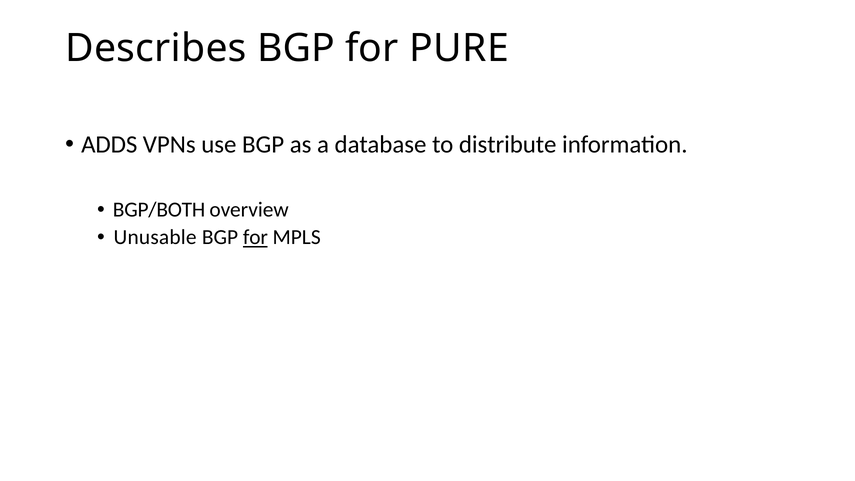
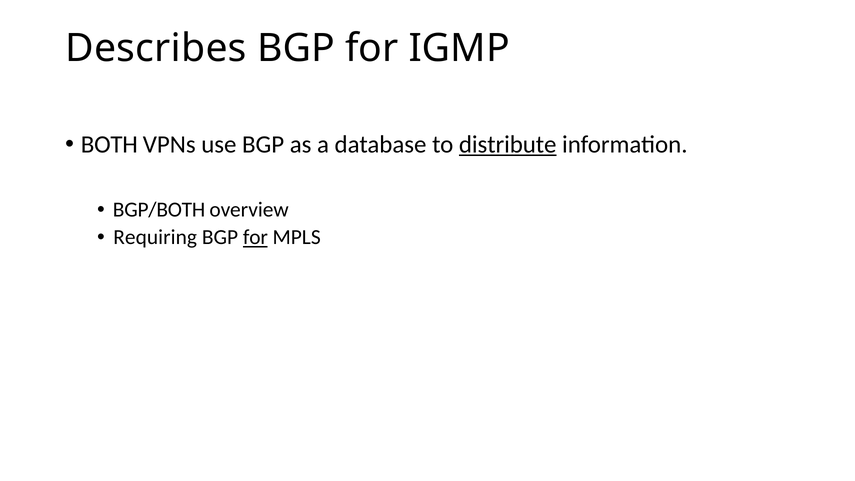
PURE: PURE -> IGMP
ADDS: ADDS -> BOTH
distribute underline: none -> present
Unusable: Unusable -> Requiring
